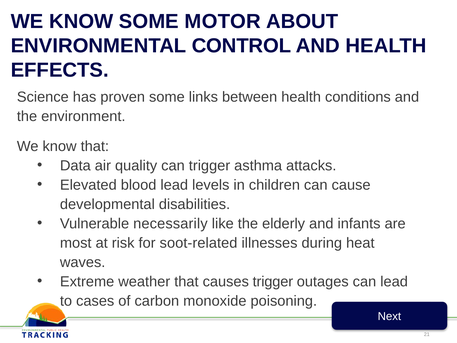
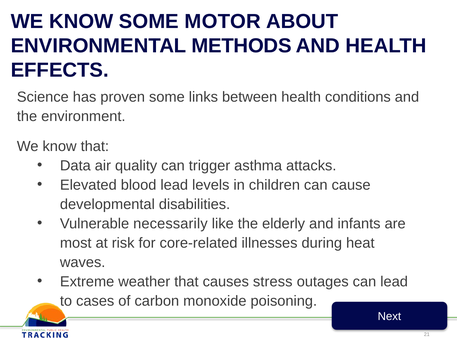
CONTROL: CONTROL -> METHODS
soot-related: soot-related -> core-related
causes trigger: trigger -> stress
